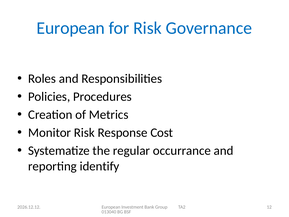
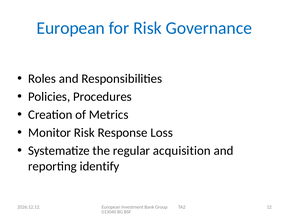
Cost: Cost -> Loss
occurrance: occurrance -> acquisition
